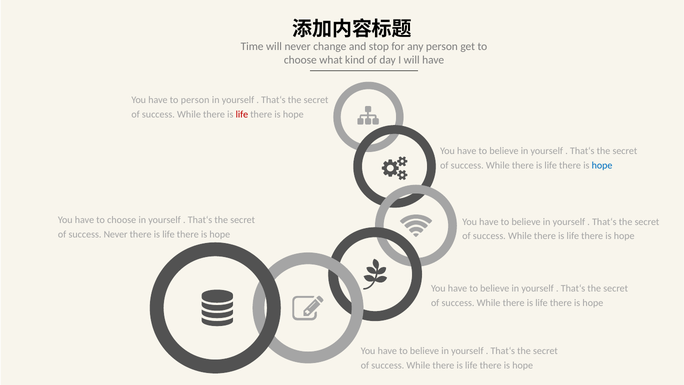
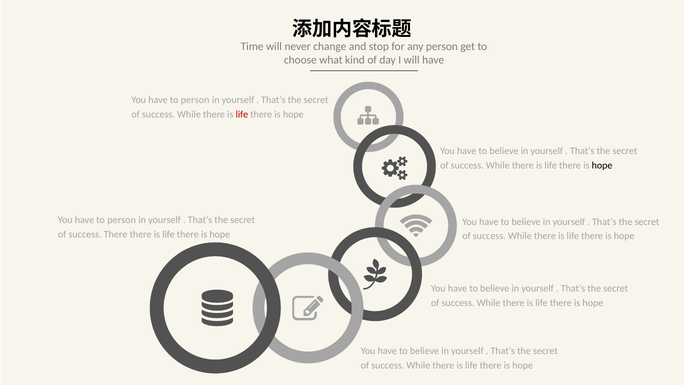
hope at (602, 165) colour: blue -> black
choose at (122, 220): choose -> person
success Never: Never -> There
